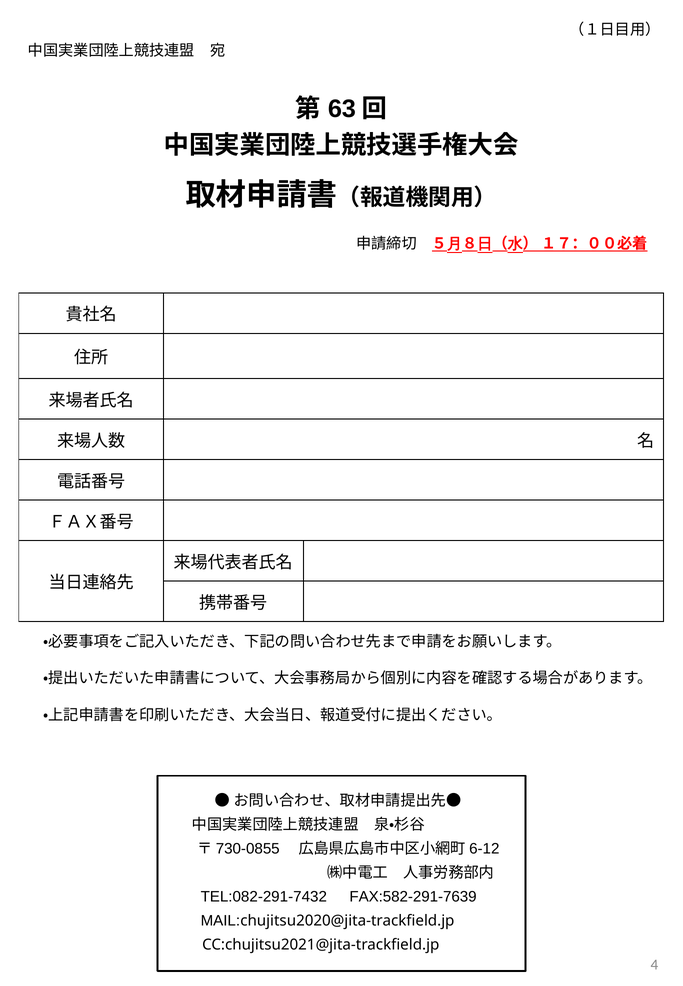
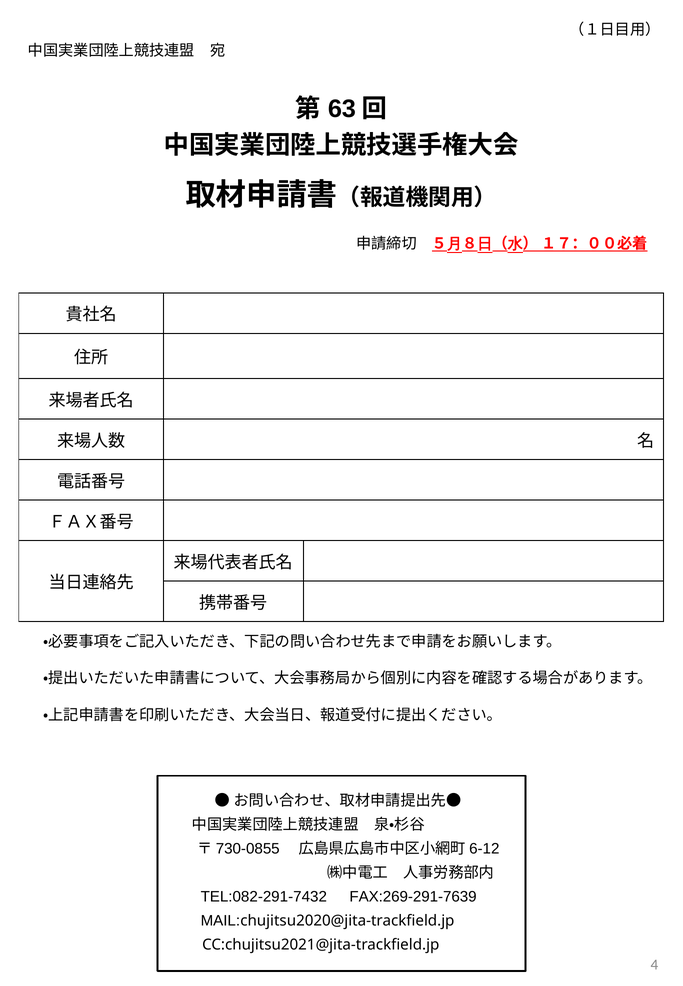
FAX:582-291-7639: FAX:582-291-7639 -> FAX:269-291-7639
